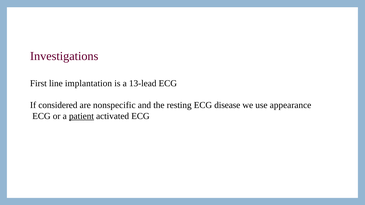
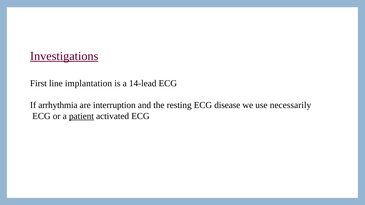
Investigations underline: none -> present
13-lead: 13-lead -> 14-lead
considered: considered -> arrhythmia
nonspecific: nonspecific -> interruption
appearance: appearance -> necessarily
